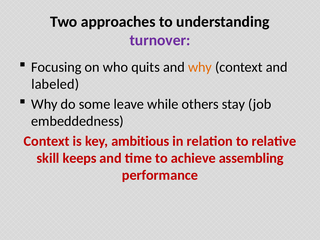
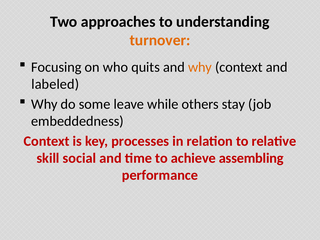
turnover colour: purple -> orange
ambitious: ambitious -> processes
keeps: keeps -> social
